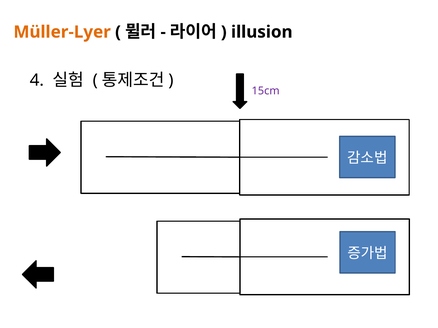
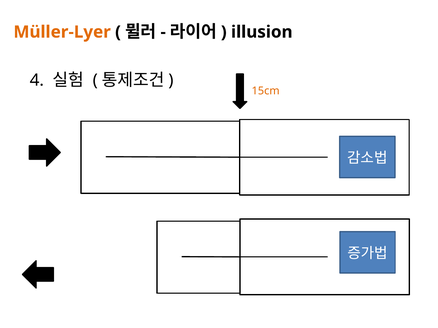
15cm colour: purple -> orange
